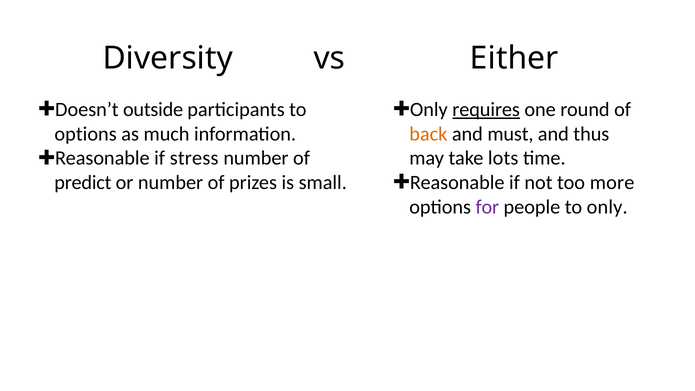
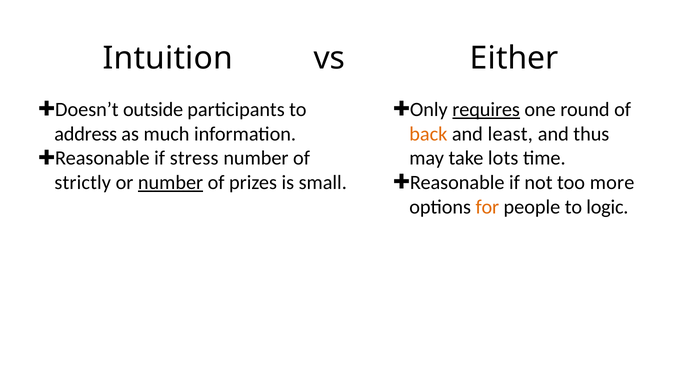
Diversity: Diversity -> Intuition
options at (86, 134): options -> address
must: must -> least
predict: predict -> strictly
number at (171, 183) underline: none -> present
for colour: purple -> orange
only: only -> logic
